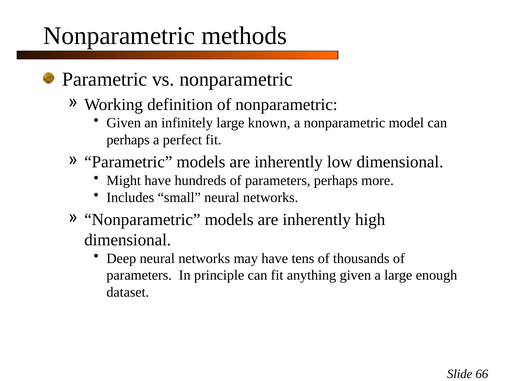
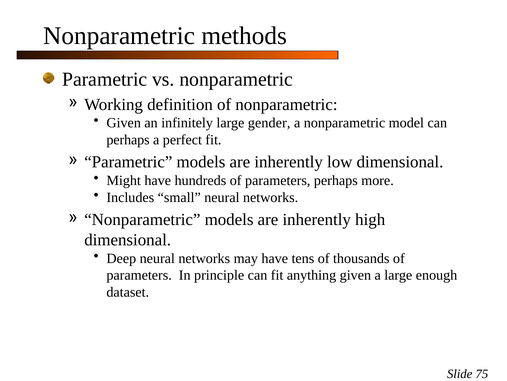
known: known -> gender
66: 66 -> 75
